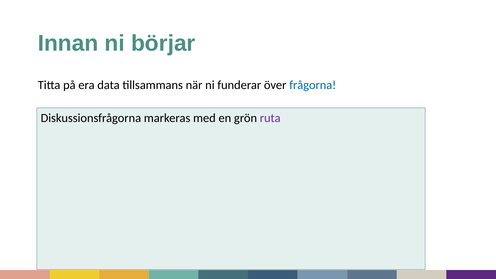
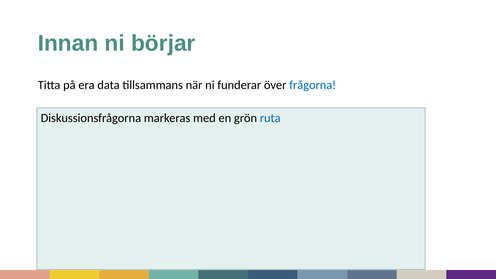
ruta colour: purple -> blue
